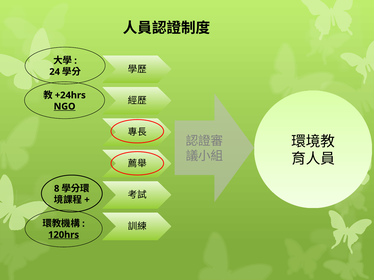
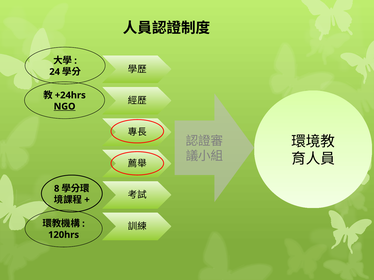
120hrs underline: present -> none
